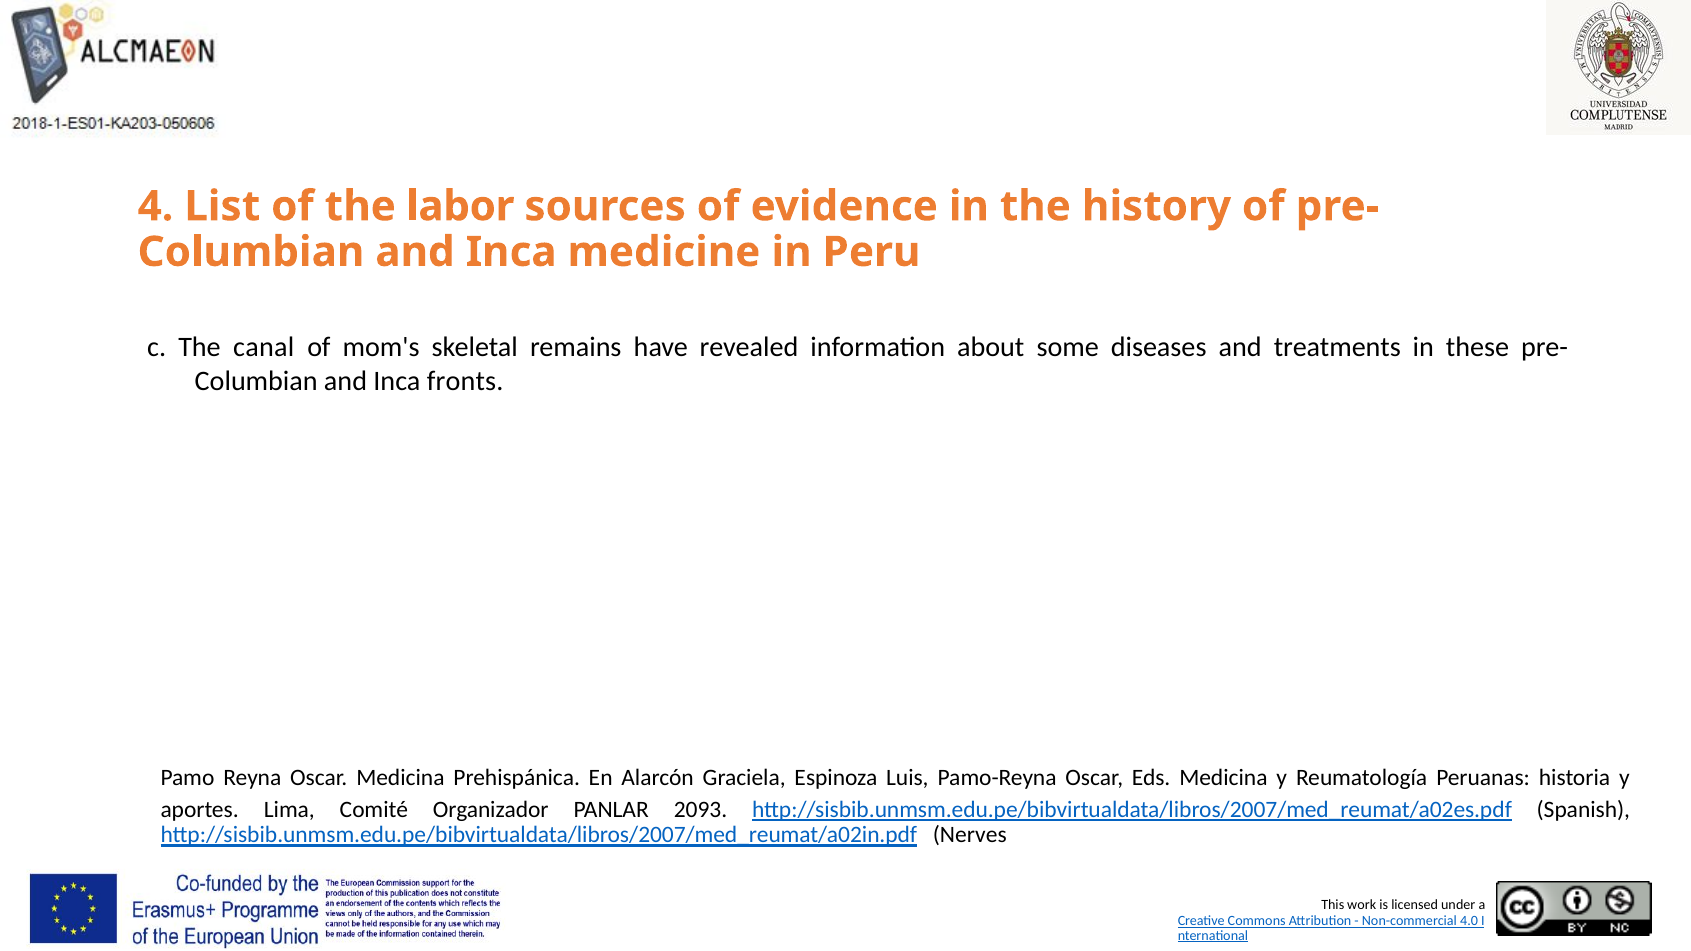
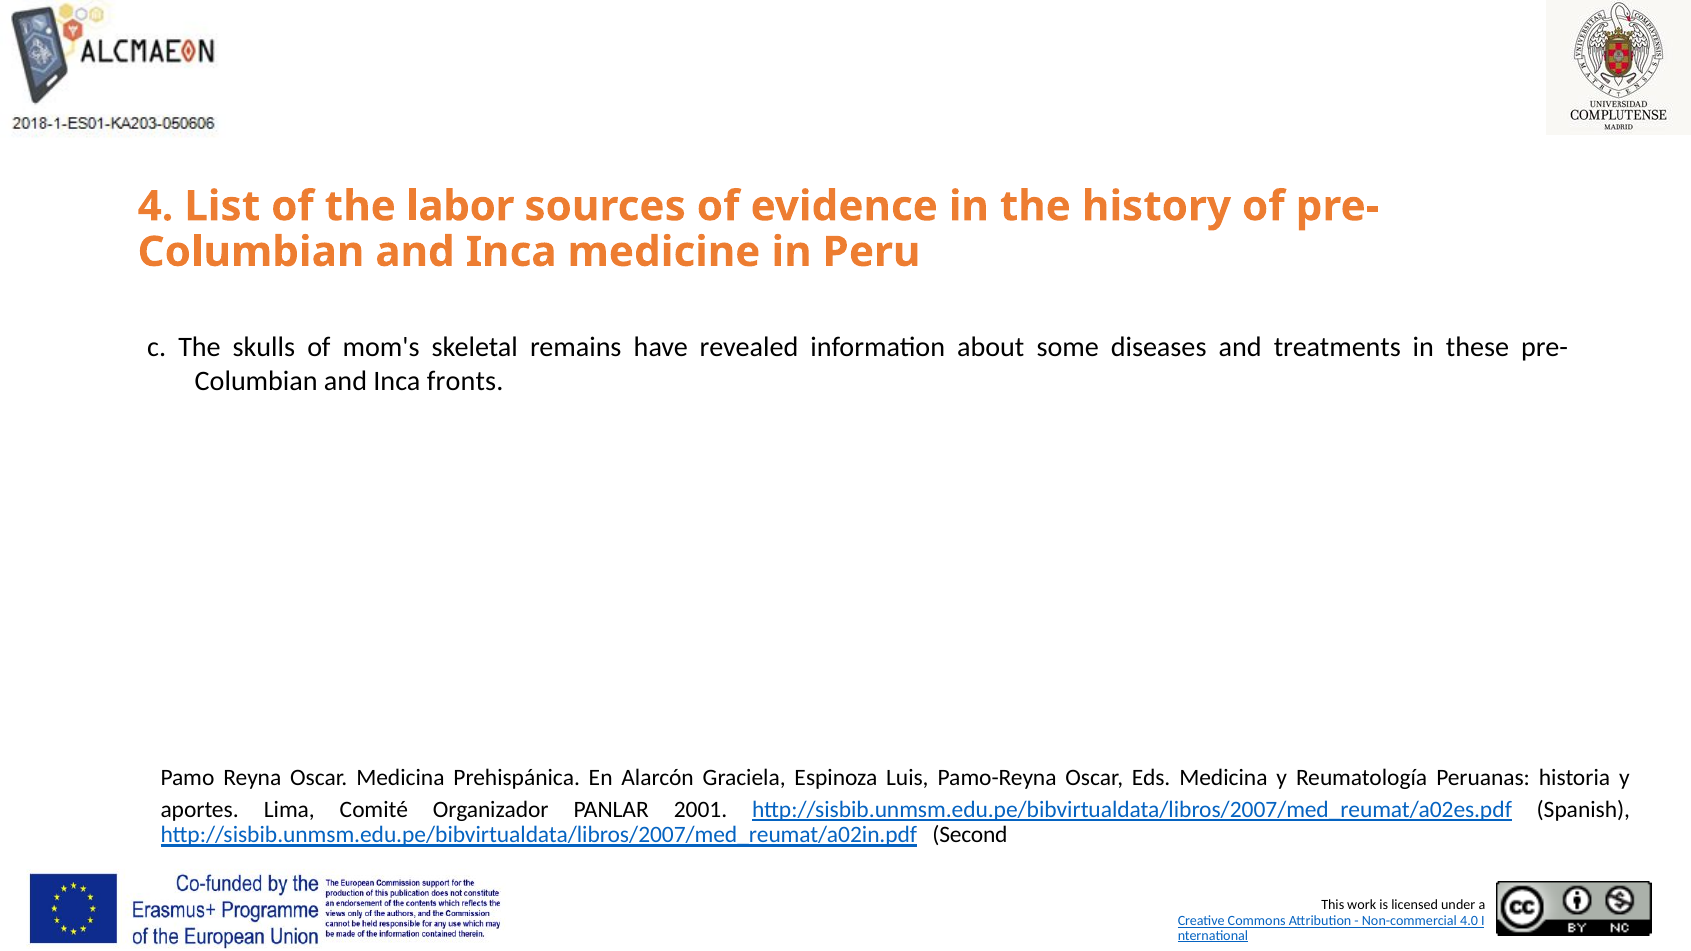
canal: canal -> skulls
2093: 2093 -> 2001
Nerves: Nerves -> Second
